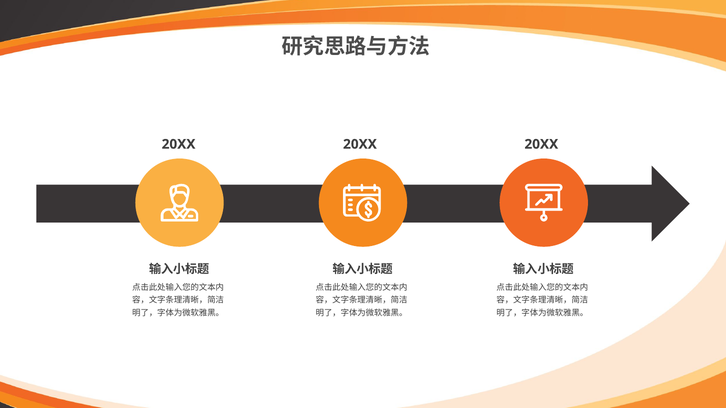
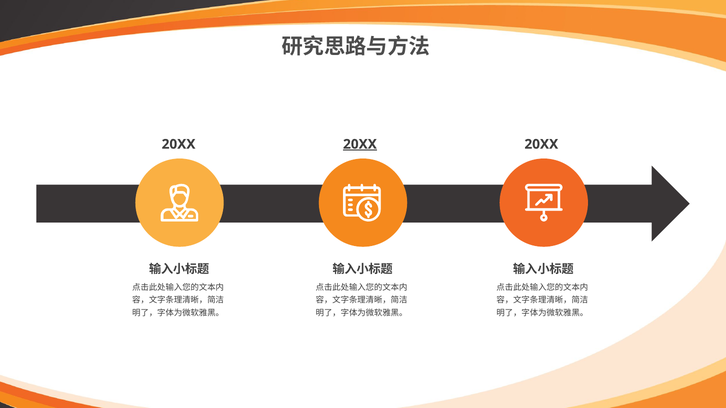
20XX at (360, 144) underline: none -> present
